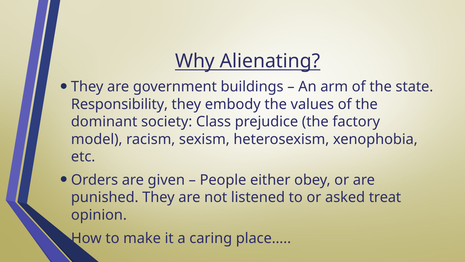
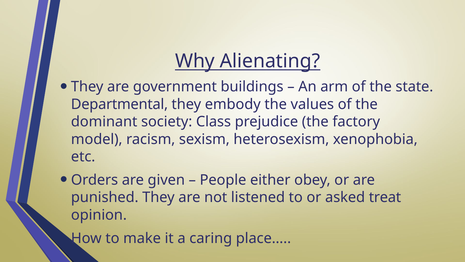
Responsibility: Responsibility -> Departmental
